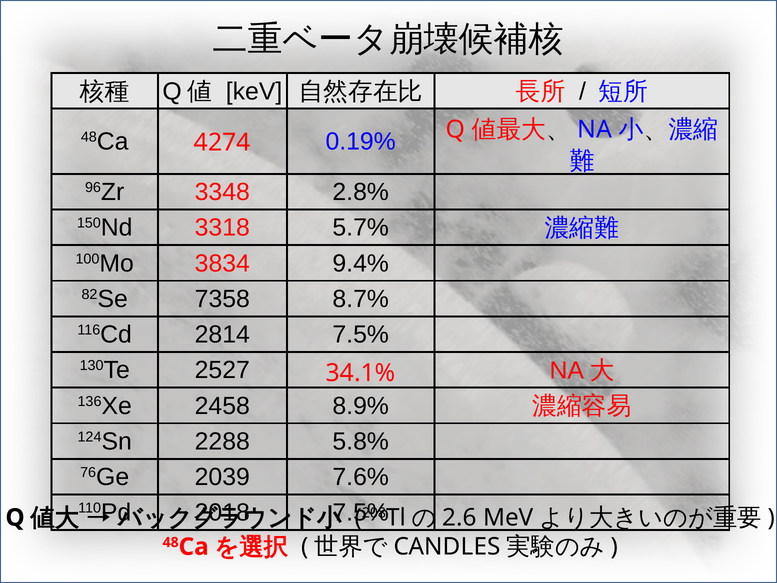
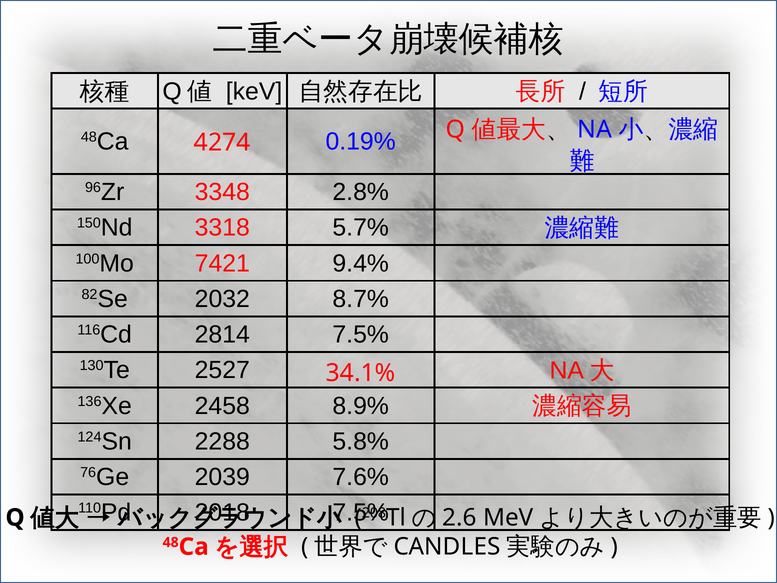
3834: 3834 -> 7421
7358: 7358 -> 2032
